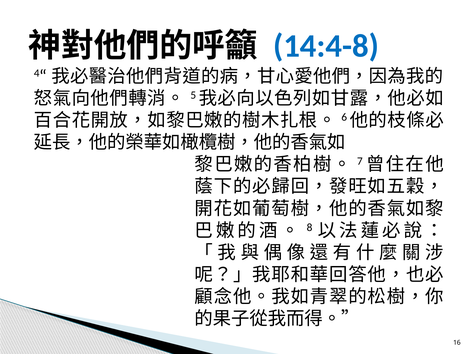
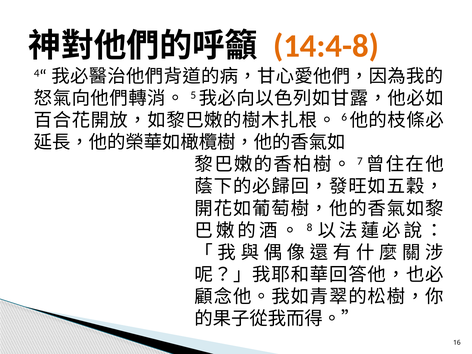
14:4-8 colour: blue -> orange
